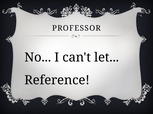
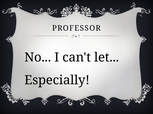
Reference: Reference -> Especially
